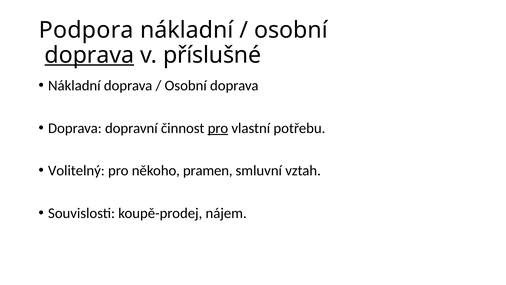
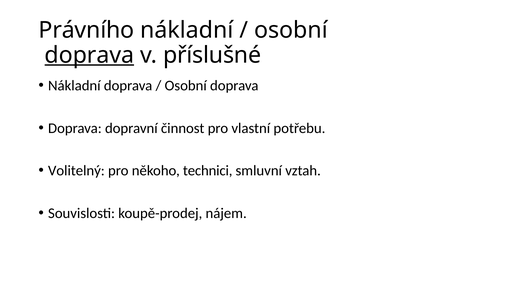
Podpora: Podpora -> Právního
pro at (218, 128) underline: present -> none
pramen: pramen -> technici
